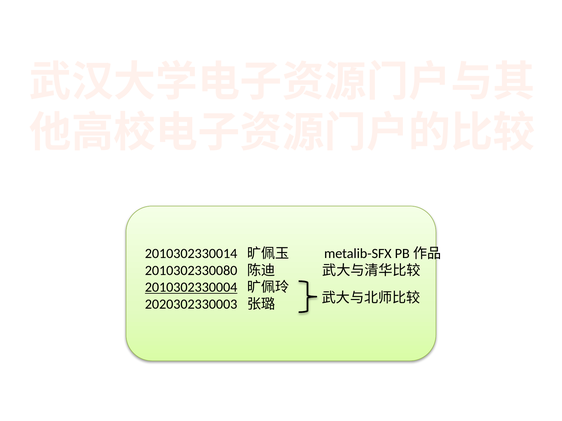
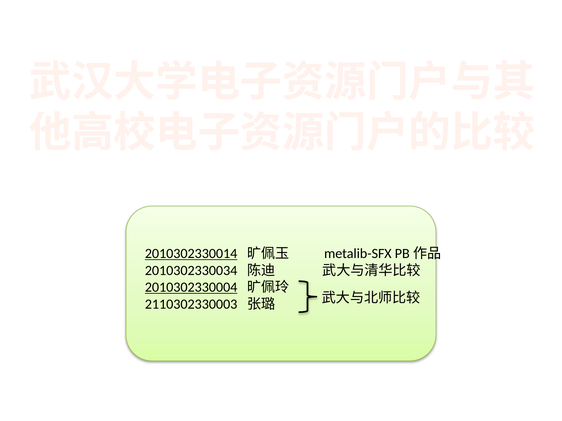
2010302330014 underline: none -> present
2010302330080: 2010302330080 -> 2010302330034
2020302330003: 2020302330003 -> 2110302330003
